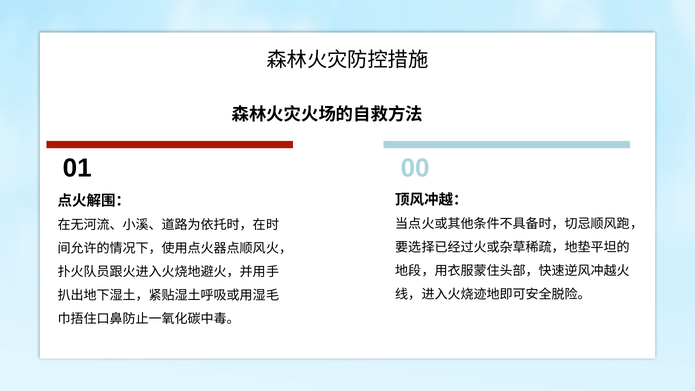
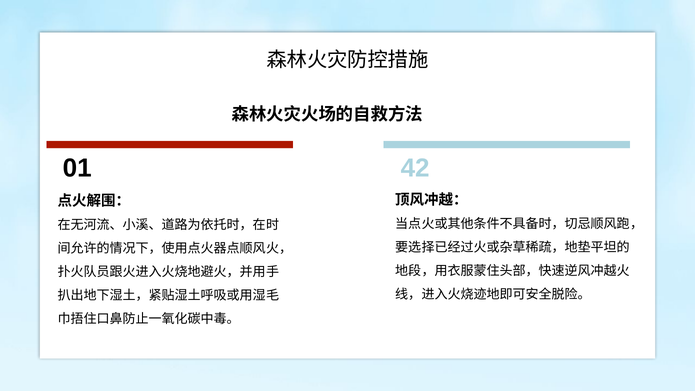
00: 00 -> 42
